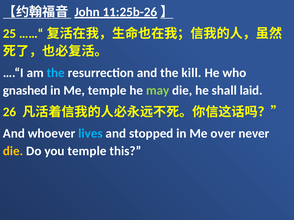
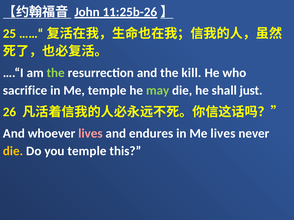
the at (56, 73) colour: light blue -> light green
gnashed: gnashed -> sacrifice
laid: laid -> just
lives at (91, 134) colour: light blue -> pink
stopped: stopped -> endures
Me over: over -> lives
